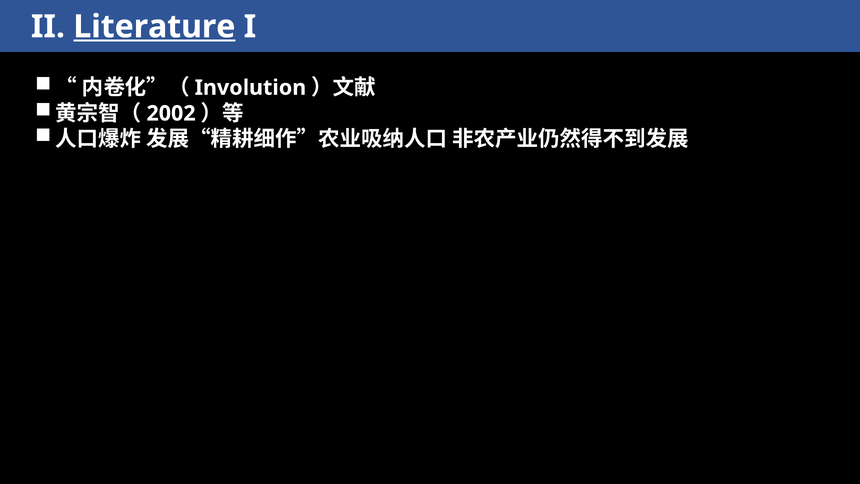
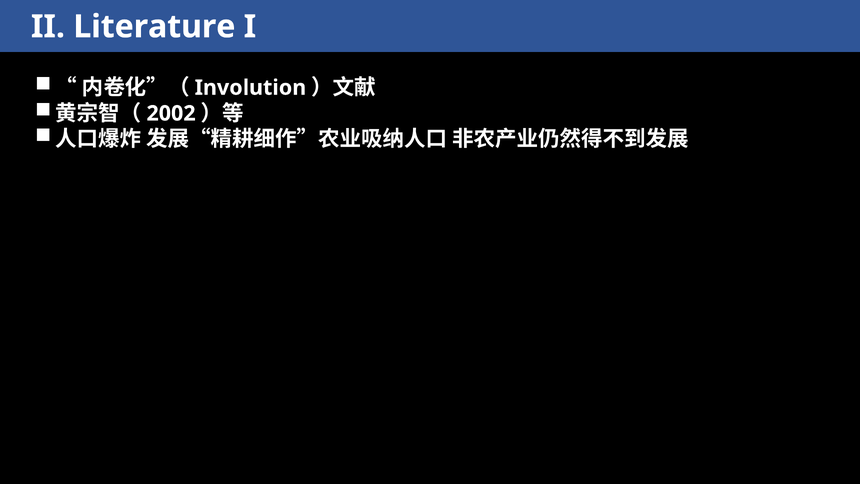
Literature underline: present -> none
